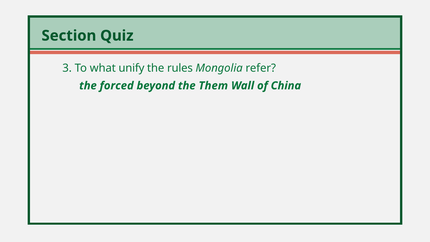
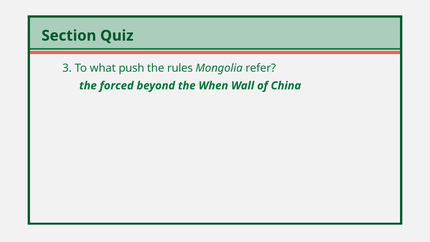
unify: unify -> push
Them: Them -> When
